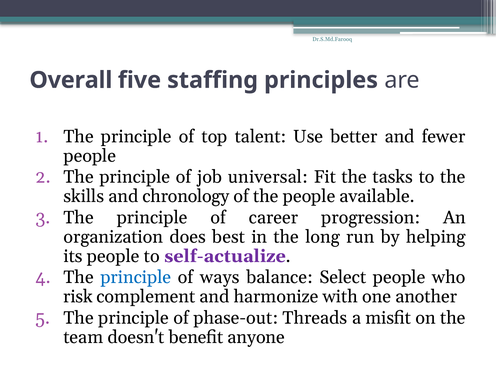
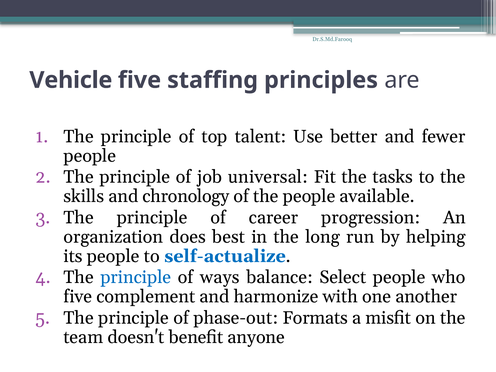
Overall: Overall -> Vehicle
self-actualize colour: purple -> blue
risk at (78, 297): risk -> five
Threads: Threads -> Formats
